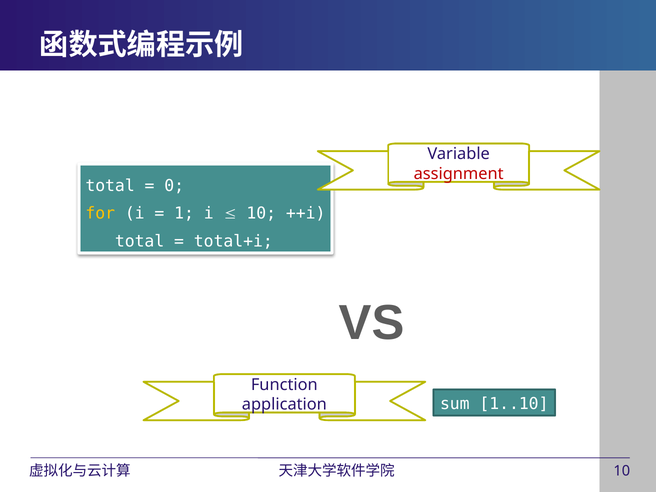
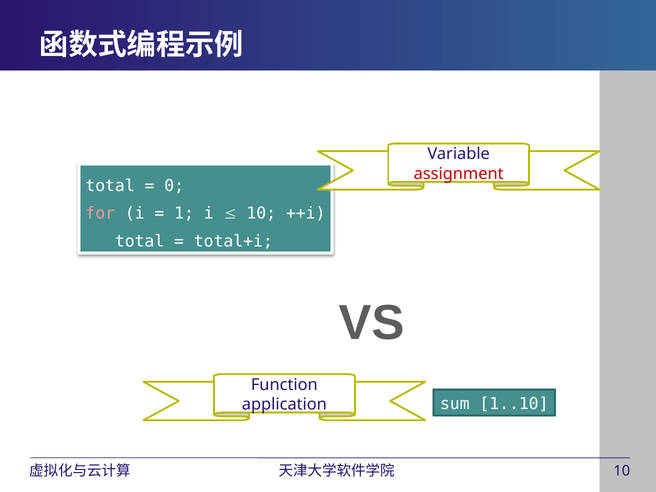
for colour: yellow -> pink
